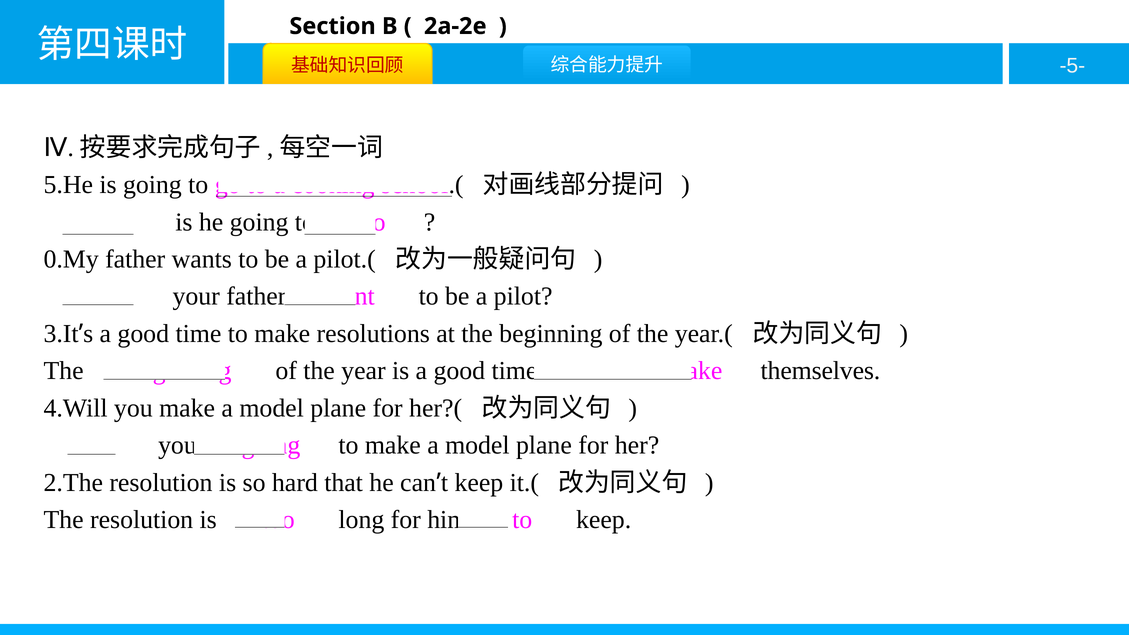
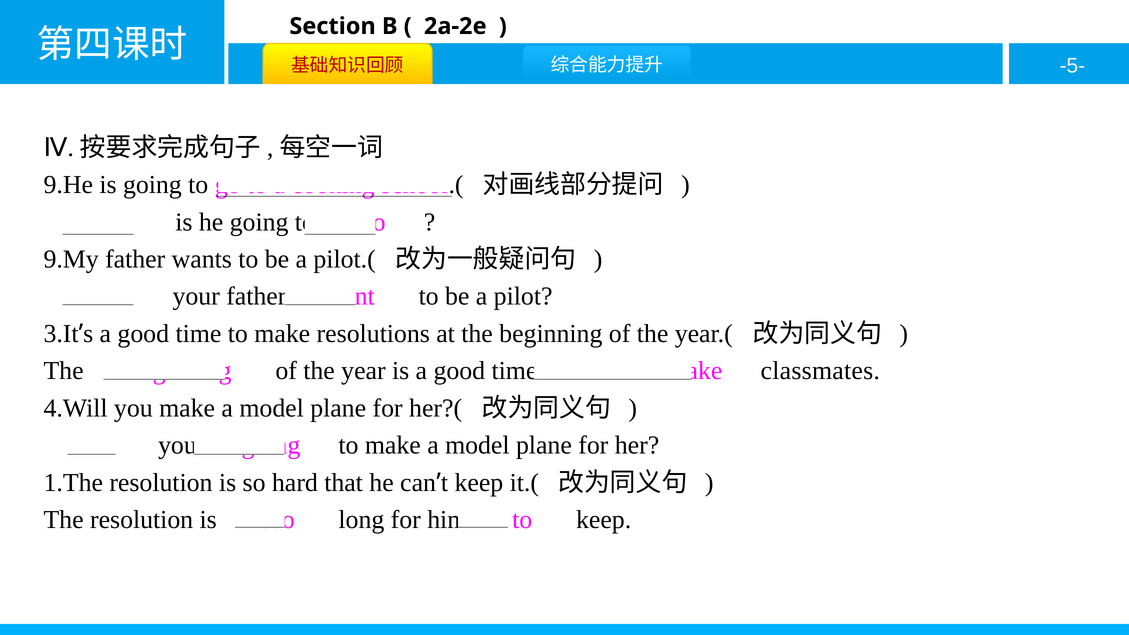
5.He: 5.He -> 9.He
0.My: 0.My -> 9.My
themselves: themselves -> classmates
2.The: 2.The -> 1.The
